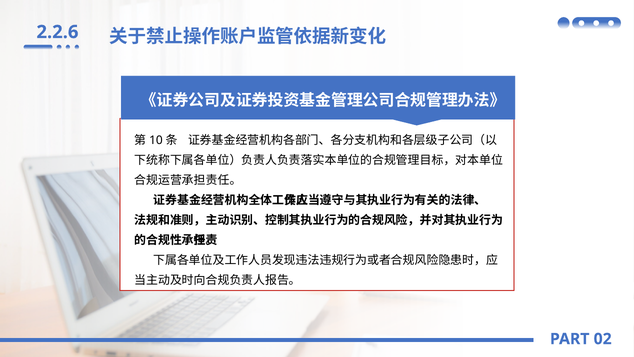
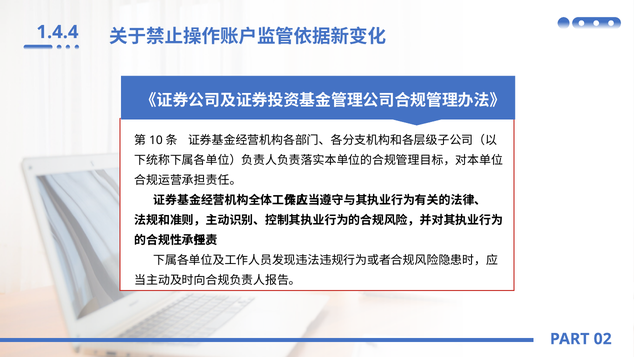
2.2.6: 2.2.6 -> 1.4.4
